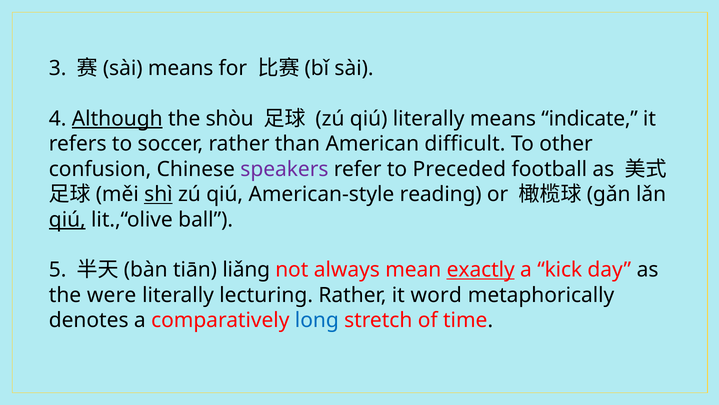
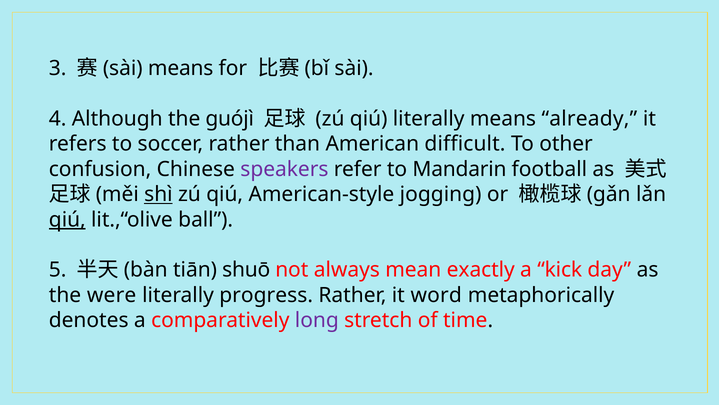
Although underline: present -> none
shòu: shòu -> guójì
indicate: indicate -> already
Preceded: Preceded -> Mandarin
reading: reading -> jogging
liǎng: liǎng -> shuō
exactly underline: present -> none
lecturing: lecturing -> progress
long colour: blue -> purple
